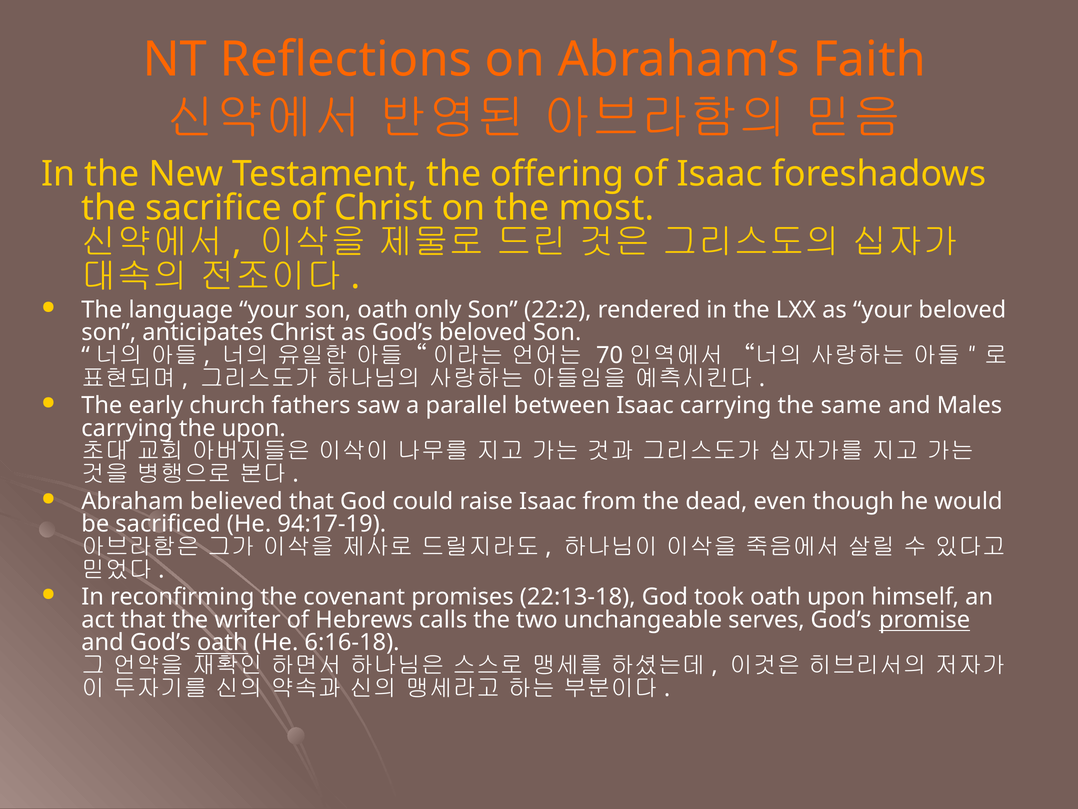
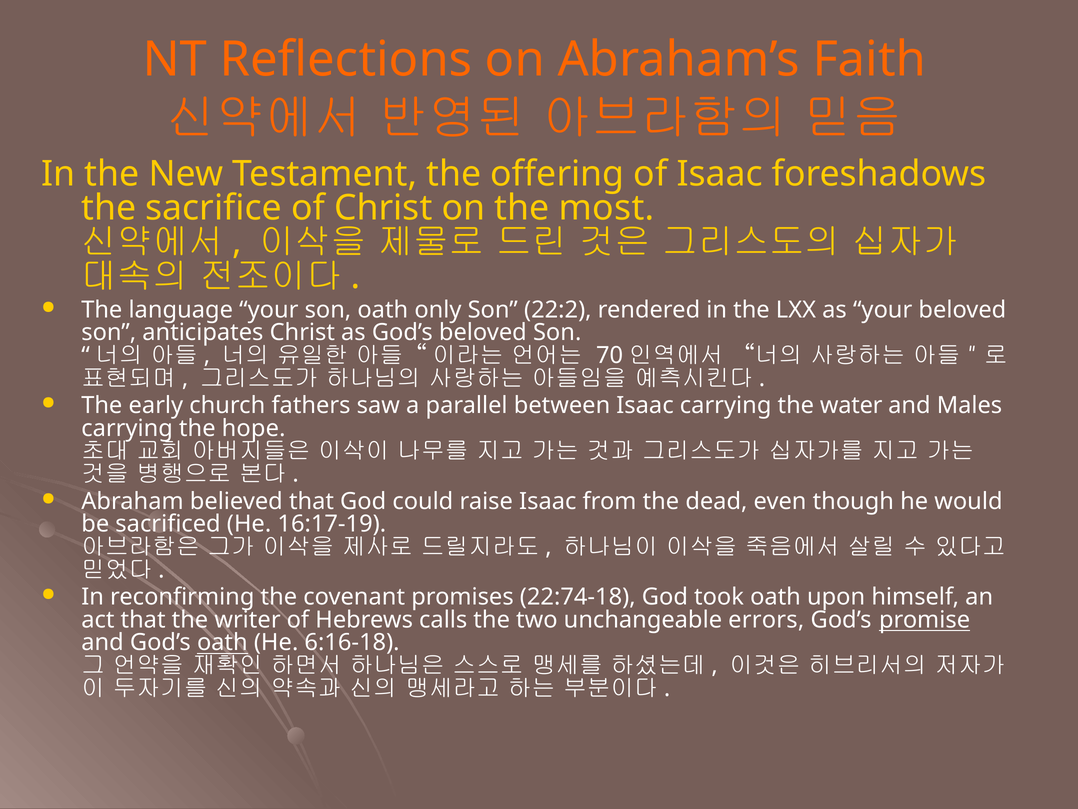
same: same -> water
the upon: upon -> hope
94:17-19: 94:17-19 -> 16:17-19
22:13-18: 22:13-18 -> 22:74-18
serves: serves -> errors
